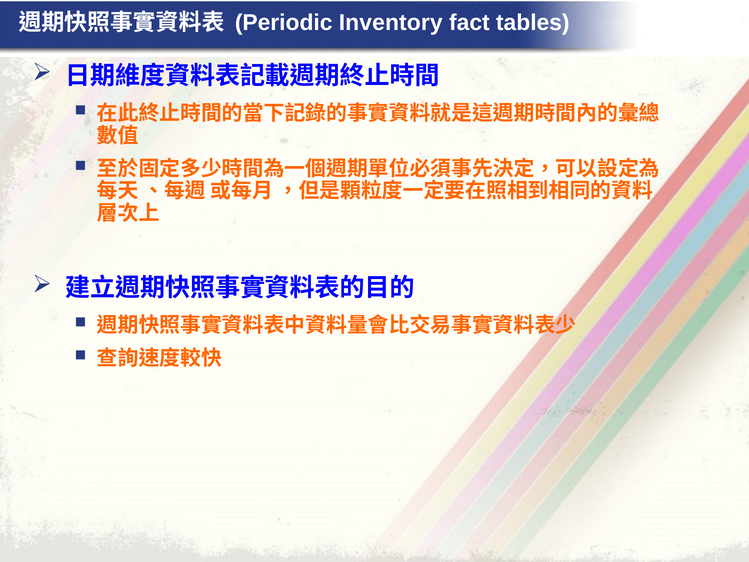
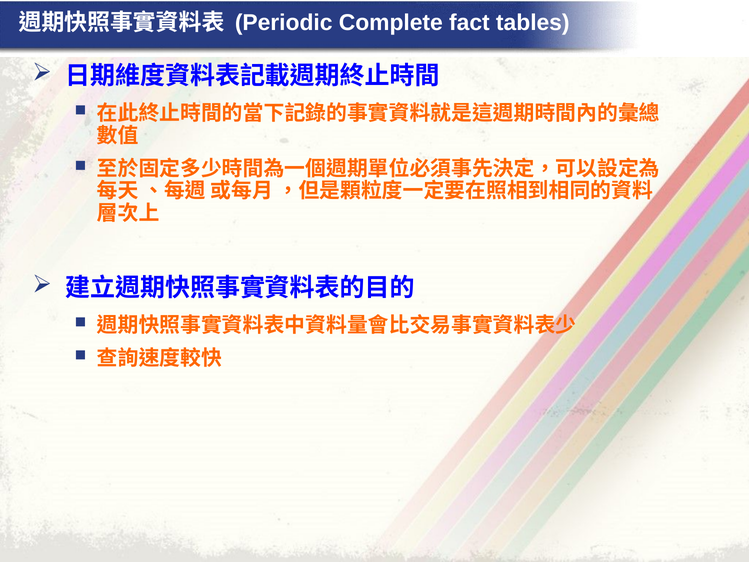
Inventory: Inventory -> Complete
